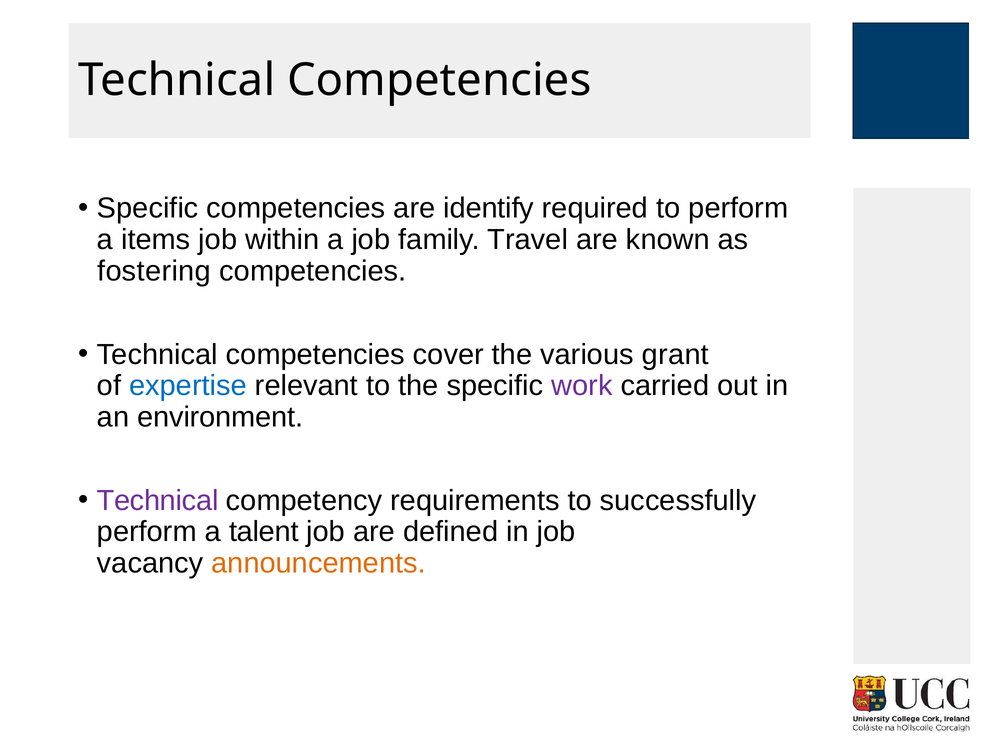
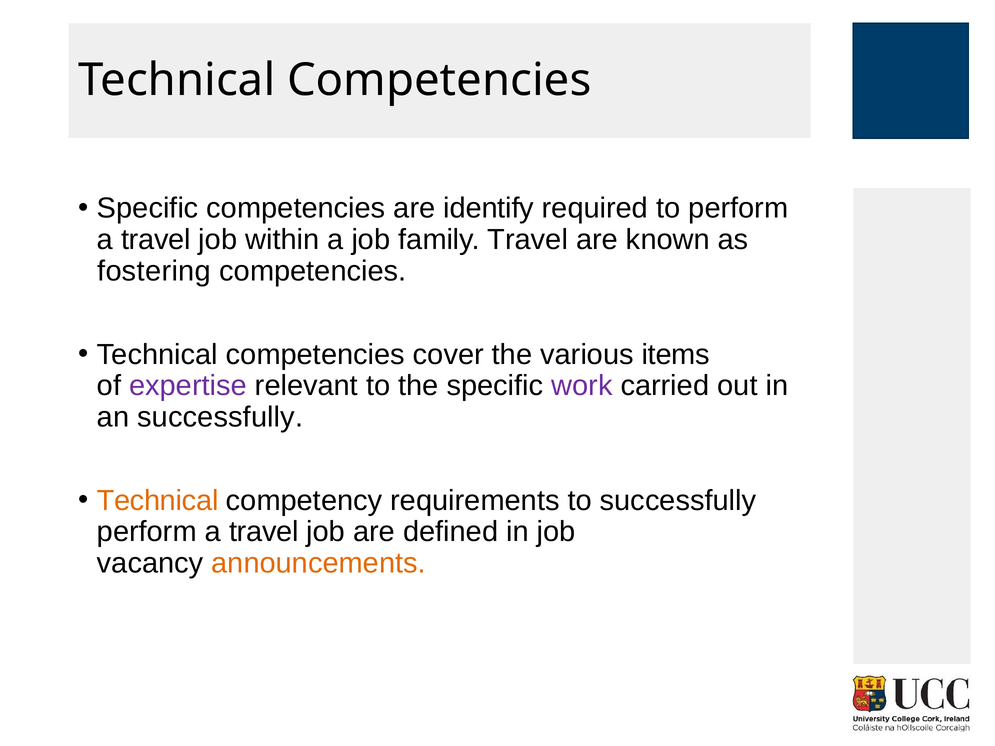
items at (156, 240): items -> travel
grant: grant -> items
expertise colour: blue -> purple
an environment: environment -> successfully
Technical at (158, 501) colour: purple -> orange
talent at (264, 532): talent -> travel
